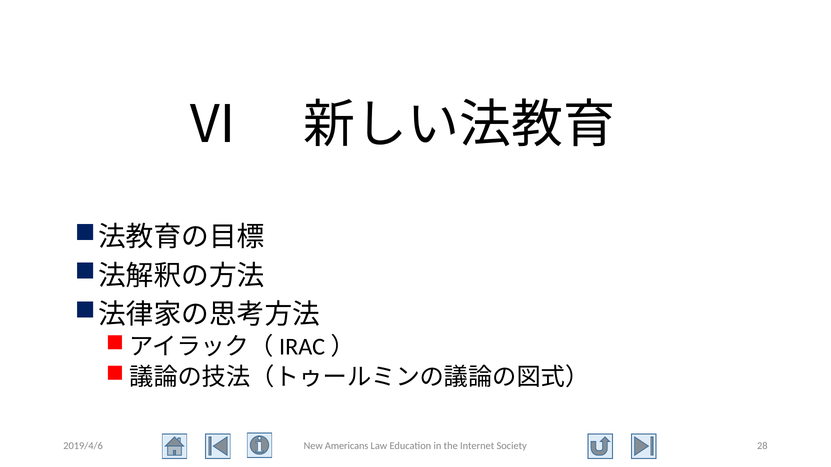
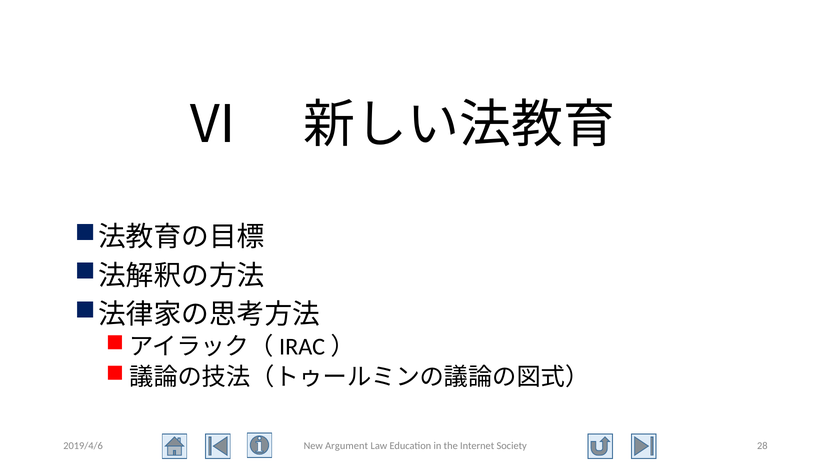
Americans: Americans -> Argument
